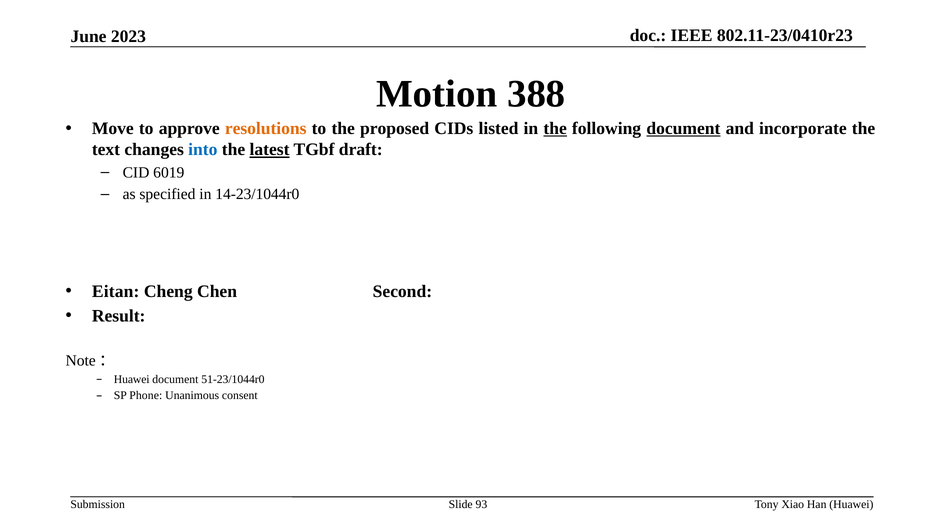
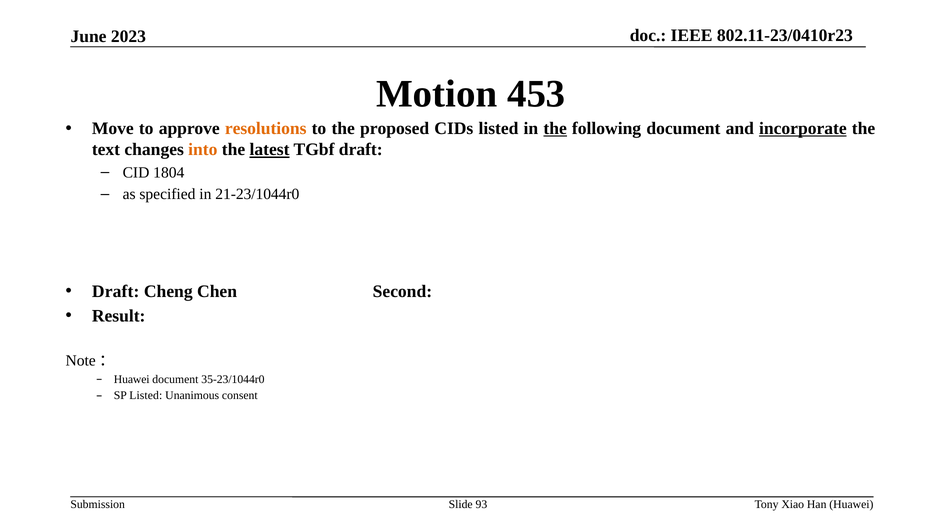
388: 388 -> 453
document at (683, 129) underline: present -> none
incorporate underline: none -> present
into colour: blue -> orange
6019: 6019 -> 1804
14-23/1044r0: 14-23/1044r0 -> 21-23/1044r0
Eitan at (116, 292): Eitan -> Draft
51-23/1044r0: 51-23/1044r0 -> 35-23/1044r0
SP Phone: Phone -> Listed
